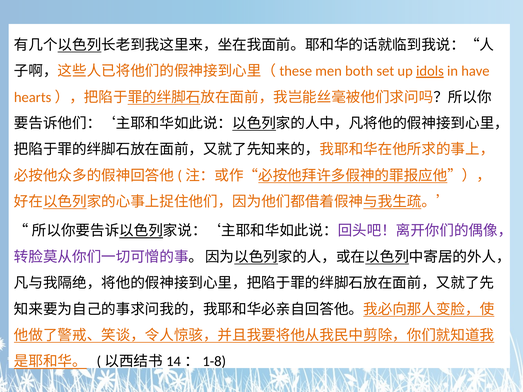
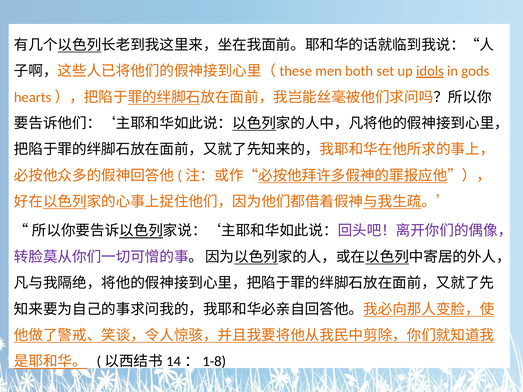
have: have -> gods
